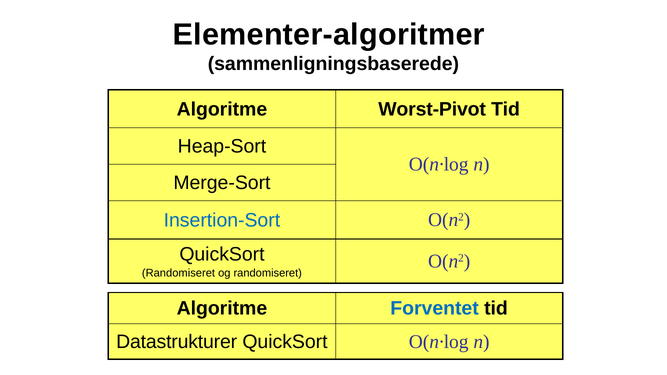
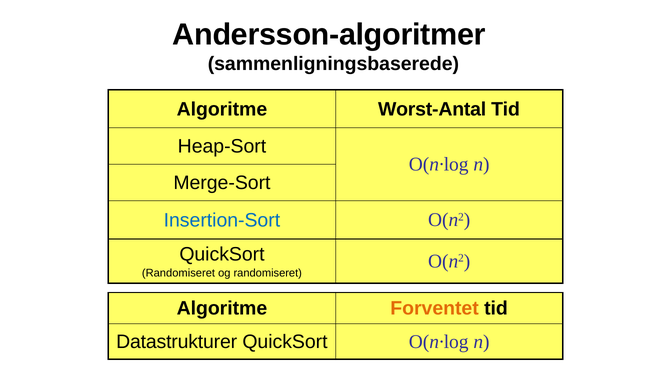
Elementer-algoritmer: Elementer-algoritmer -> Andersson-algoritmer
Worst-Pivot: Worst-Pivot -> Worst-Antal
Forventet colour: blue -> orange
